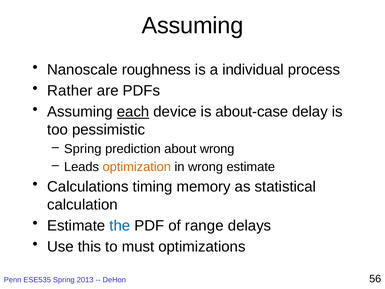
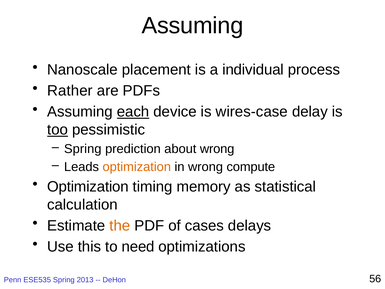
roughness: roughness -> placement
about-case: about-case -> wires-case
too underline: none -> present
wrong estimate: estimate -> compute
Calculations at (88, 187): Calculations -> Optimization
the colour: blue -> orange
range: range -> cases
must: must -> need
